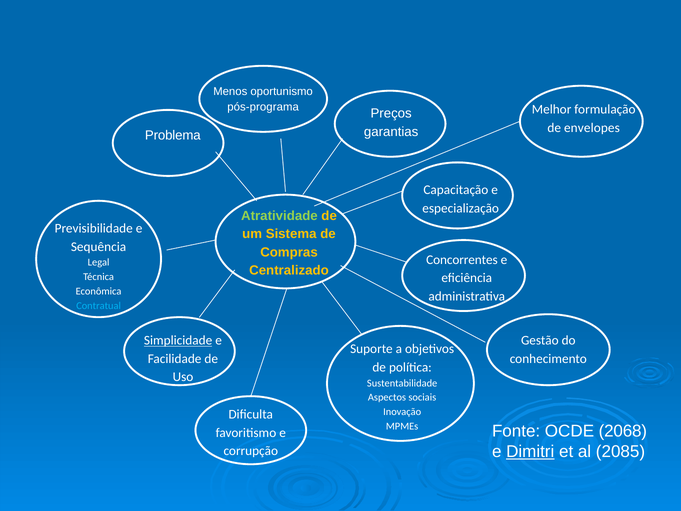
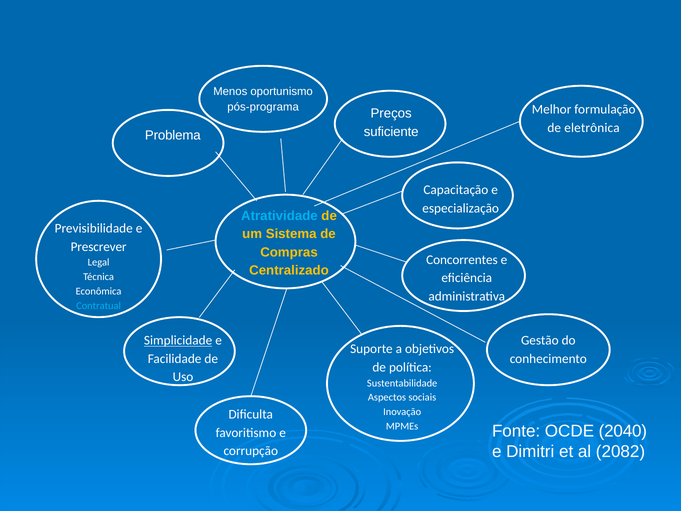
envelopes: envelopes -> eletrônica
garantias: garantias -> suficiente
Atratividade colour: light green -> light blue
Sequência: Sequência -> Prescrever
2068: 2068 -> 2040
Dimitri underline: present -> none
2085: 2085 -> 2082
